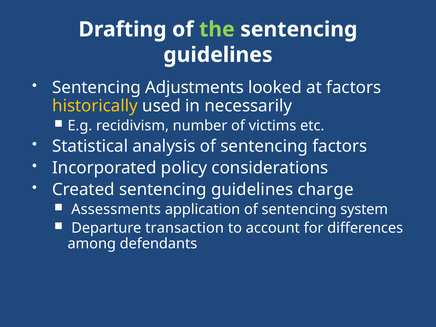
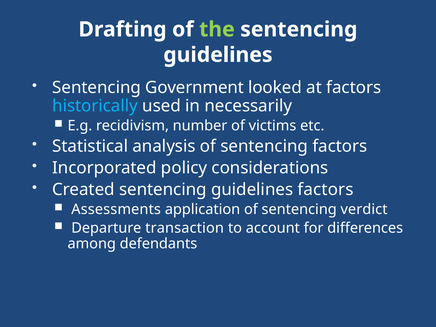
Adjustments: Adjustments -> Government
historically colour: yellow -> light blue
guidelines charge: charge -> factors
system: system -> verdict
